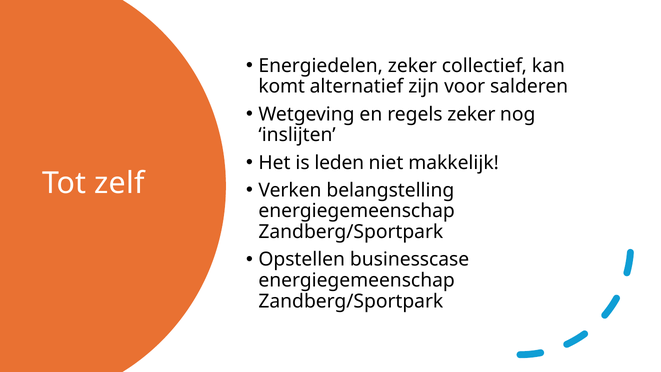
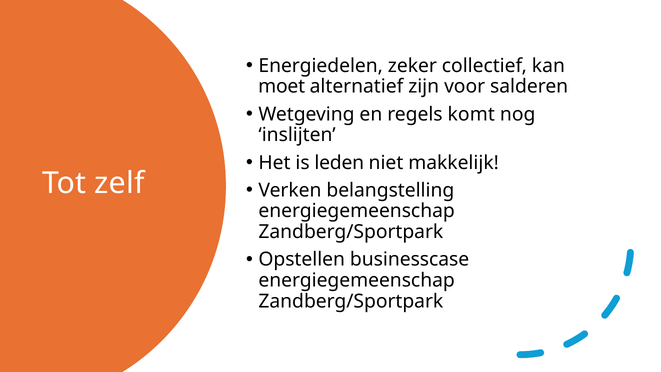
komt: komt -> moet
regels zeker: zeker -> komt
